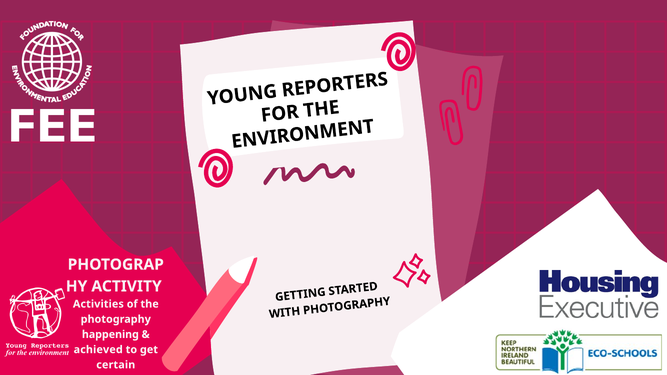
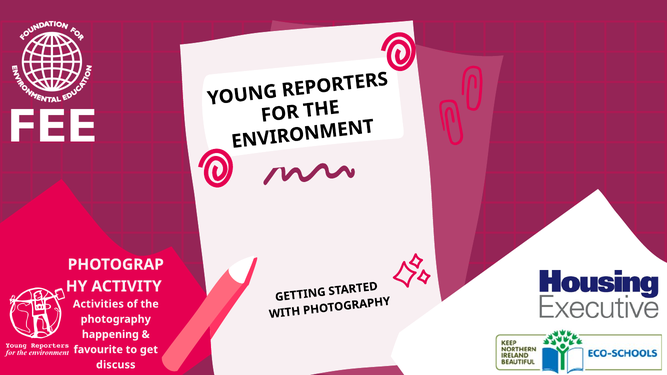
achieved: achieved -> favourite
certain: certain -> discuss
